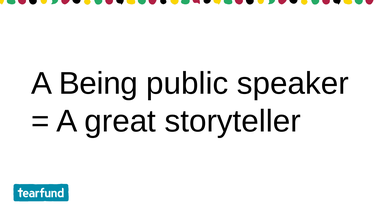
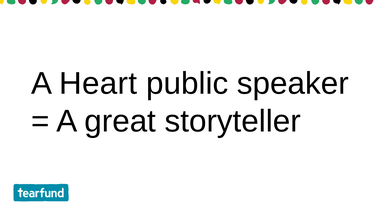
Being: Being -> Heart
